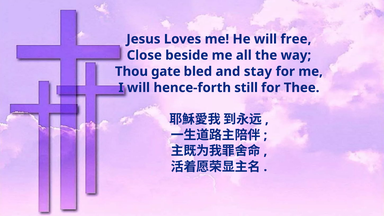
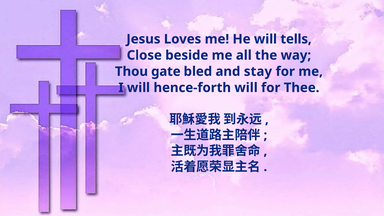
free: free -> tells
hence-forth still: still -> will
